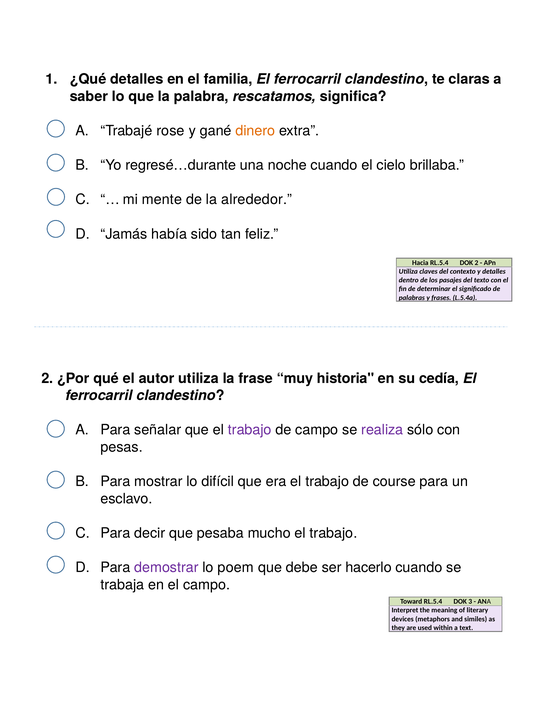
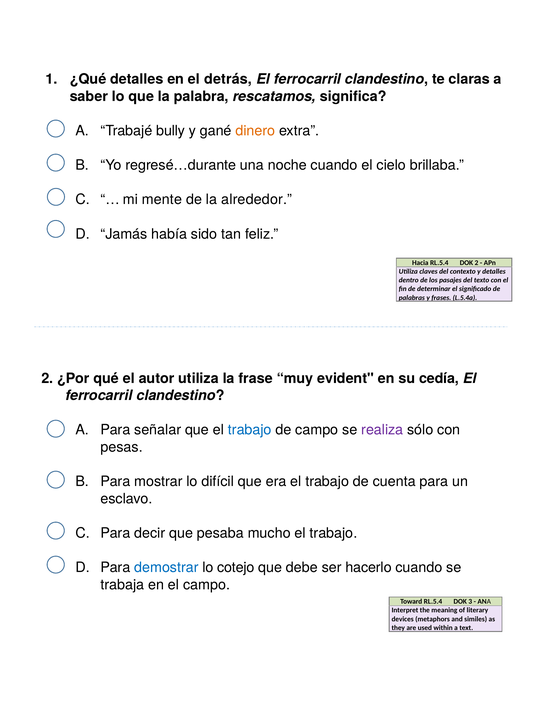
familia: familia -> detrás
rose: rose -> bully
historia: historia -> evident
trabajo at (250, 429) colour: purple -> blue
course: course -> cuenta
demostrar colour: purple -> blue
poem: poem -> cotejo
